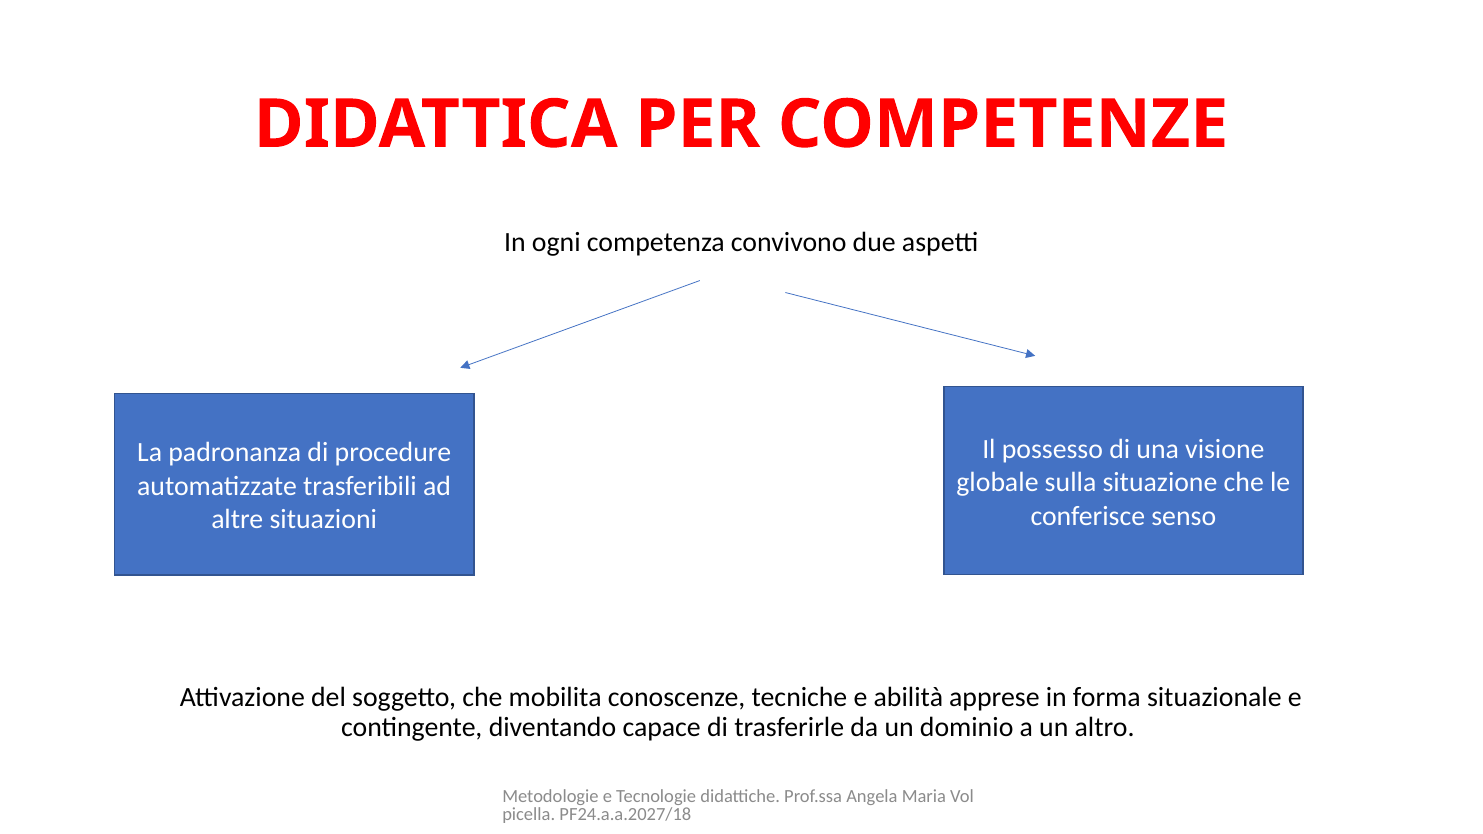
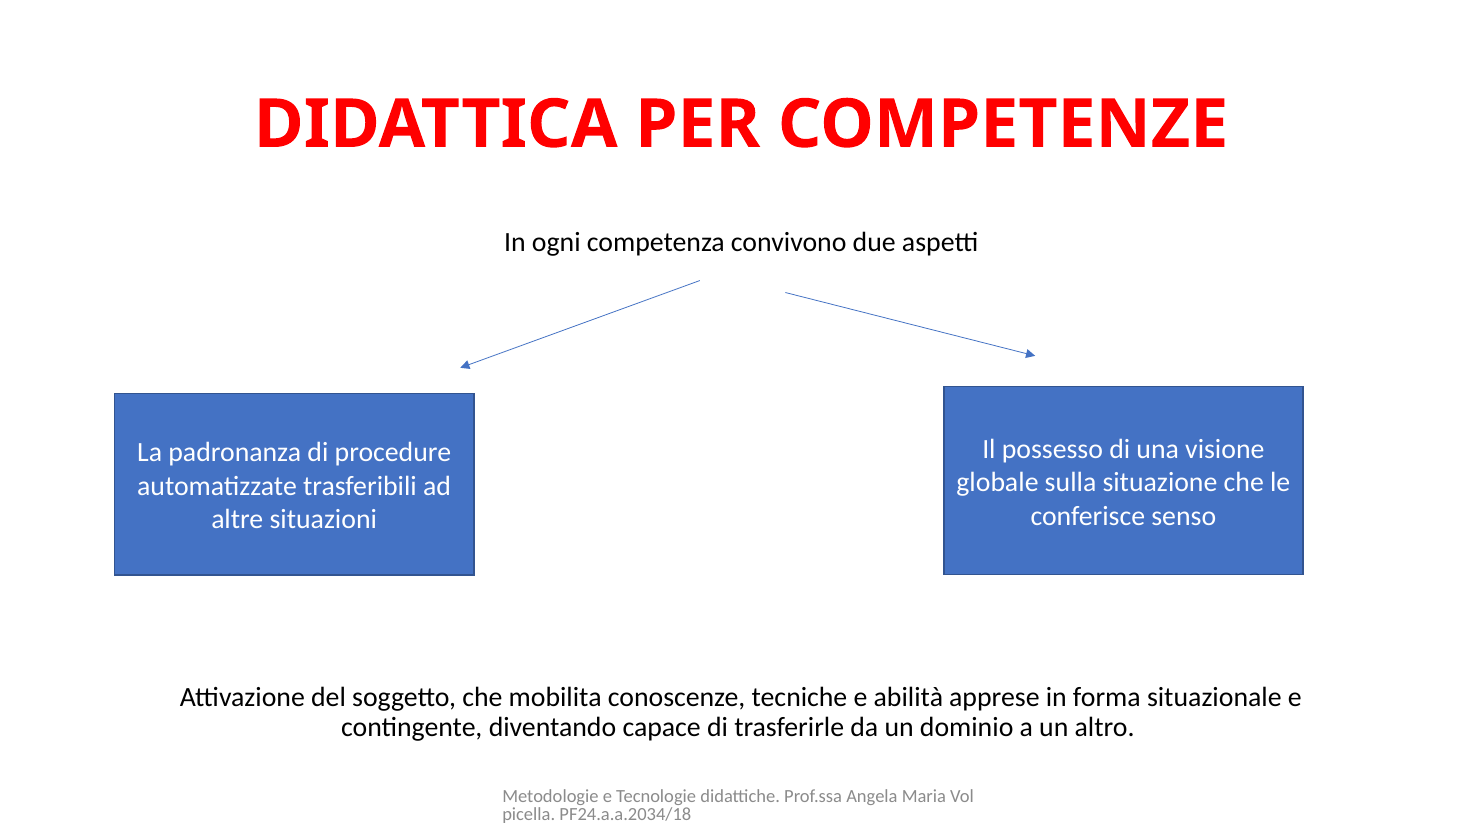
PF24.a.a.2027/18: PF24.a.a.2027/18 -> PF24.a.a.2034/18
